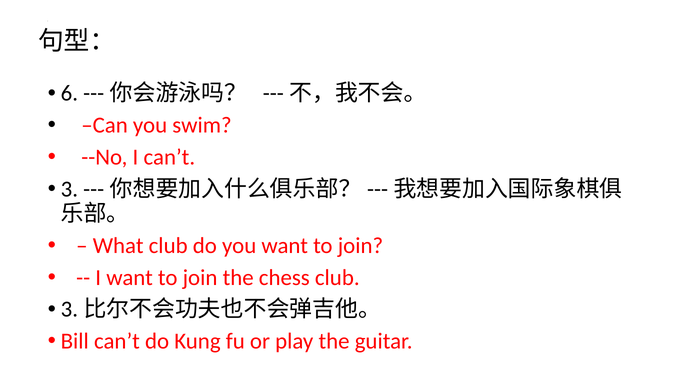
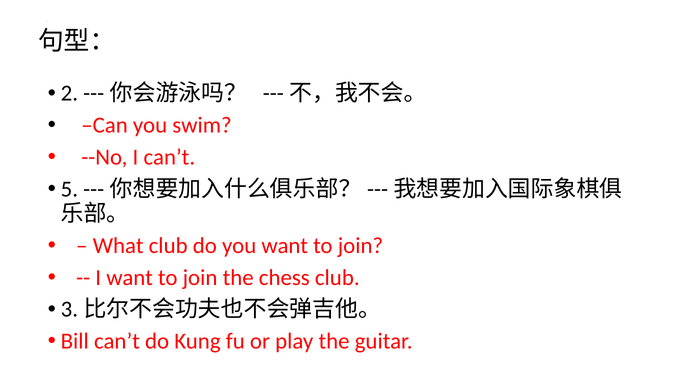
6: 6 -> 2
3: 3 -> 5
